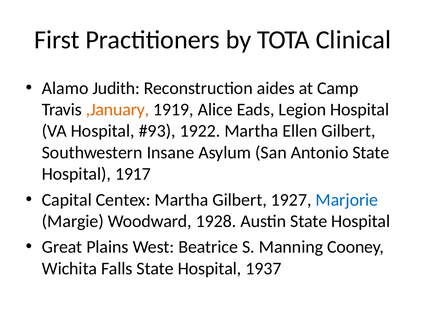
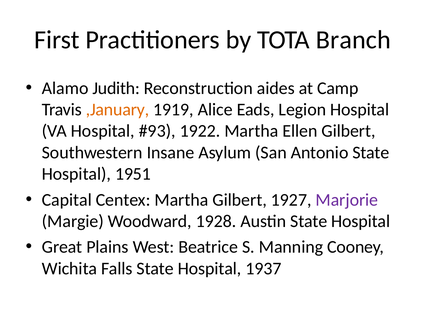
Clinical: Clinical -> Branch
1917: 1917 -> 1951
Marjorie colour: blue -> purple
